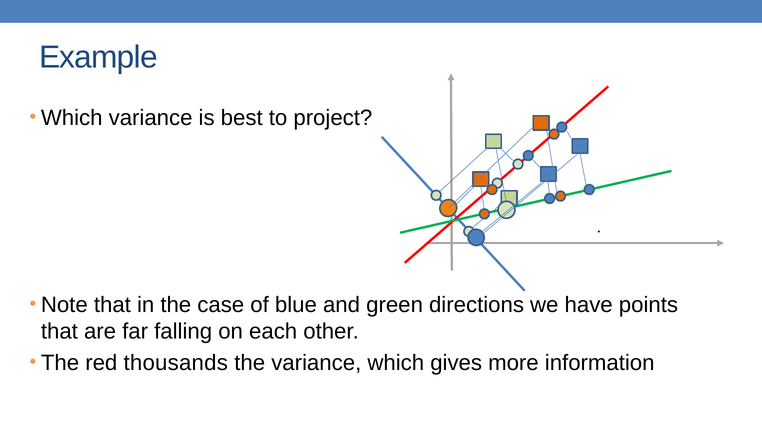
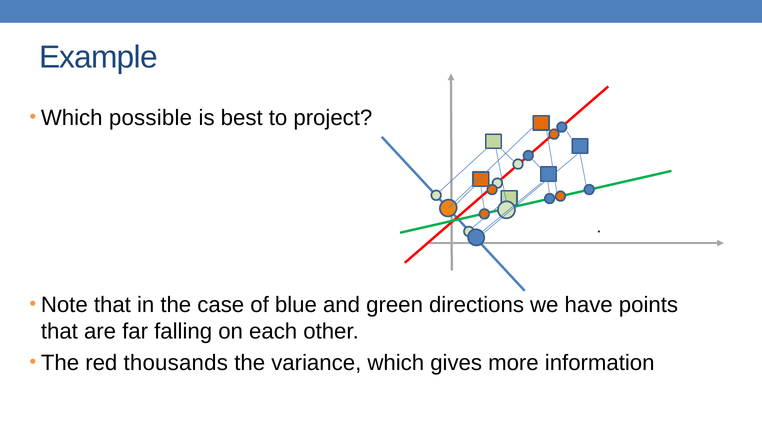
Which variance: variance -> possible
